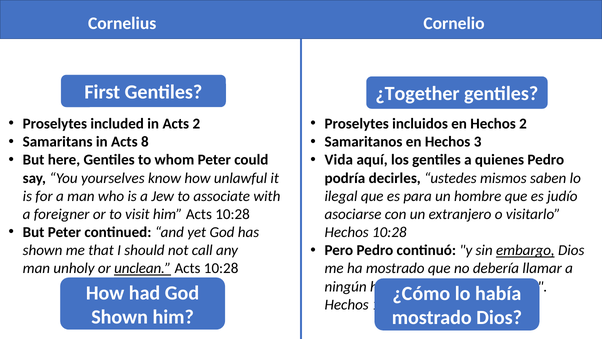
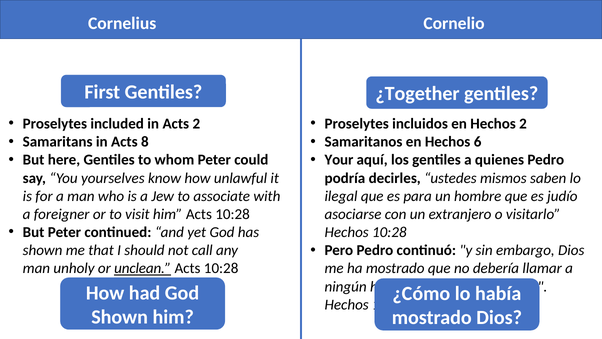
3: 3 -> 6
Vida: Vida -> Your
embargo underline: present -> none
